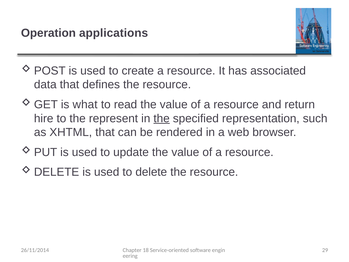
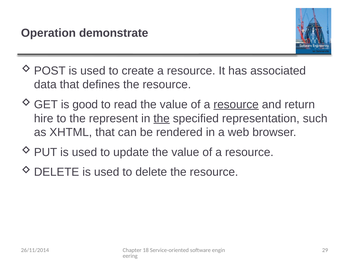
applications: applications -> demonstrate
what: what -> good
resource at (236, 104) underline: none -> present
